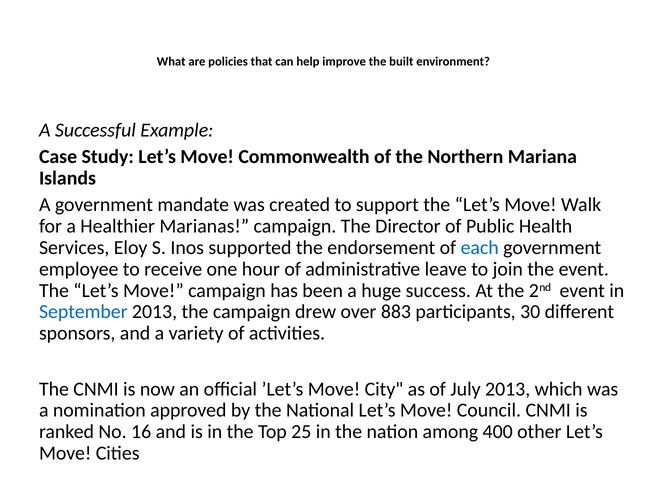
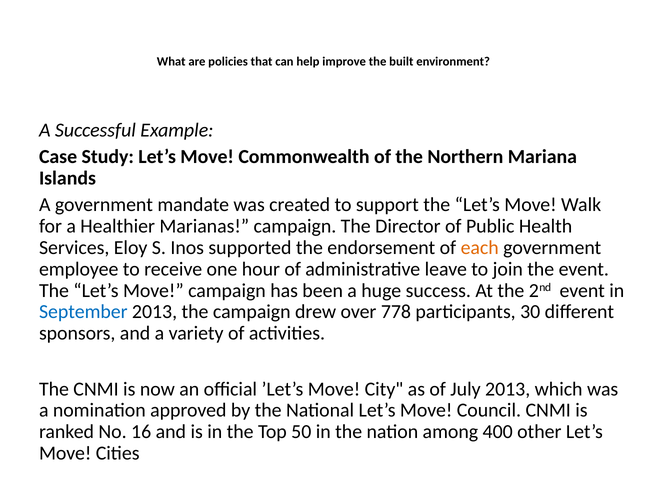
each colour: blue -> orange
883: 883 -> 778
25: 25 -> 50
